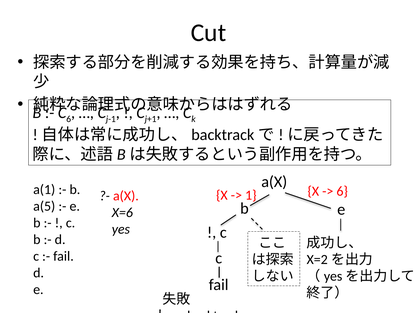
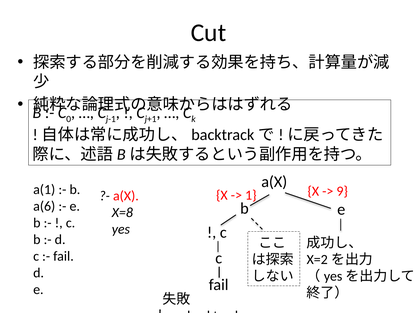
6 at (69, 119): 6 -> 0
6 at (342, 191): 6 -> 9
a(5: a(5 -> a(6
X=6: X=6 -> X=8
